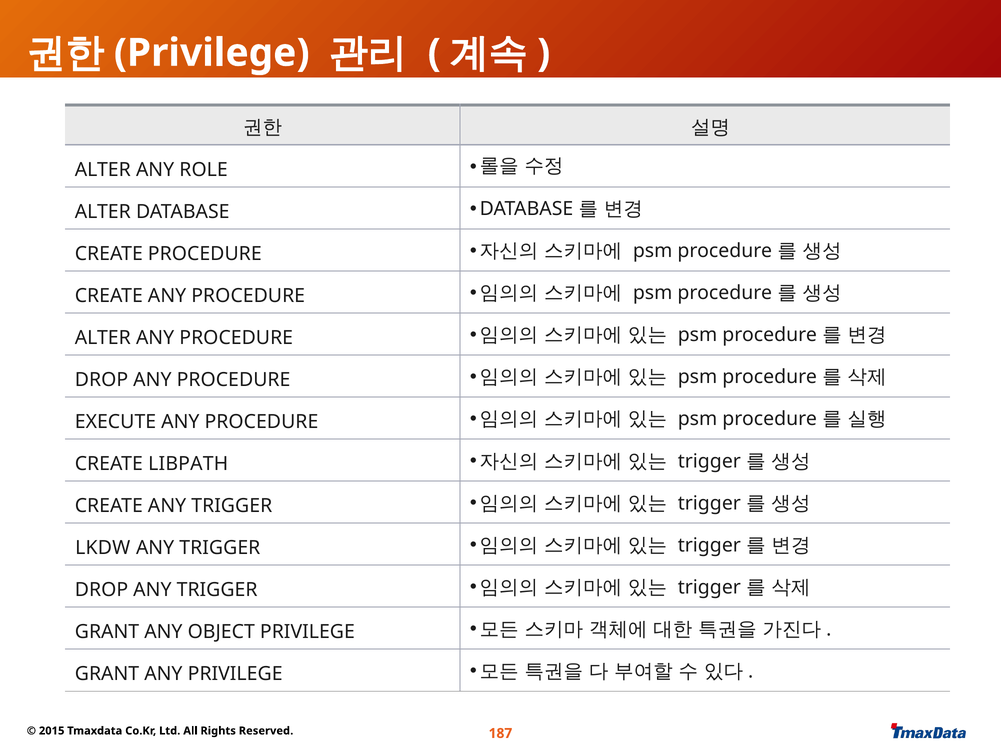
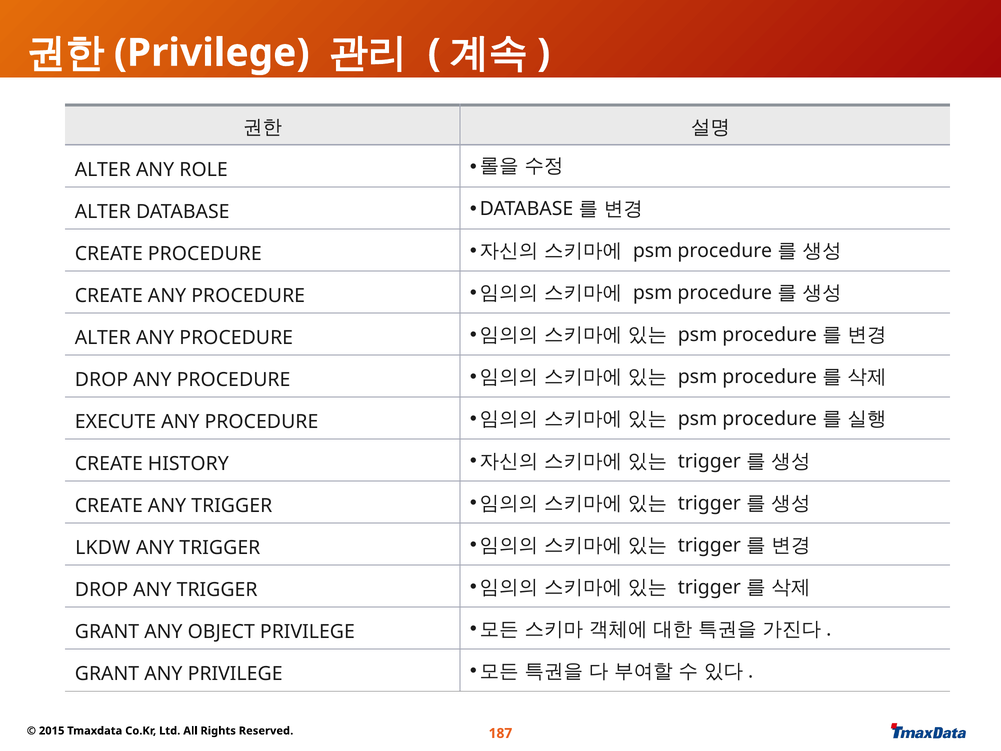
LIBPATH: LIBPATH -> HISTORY
